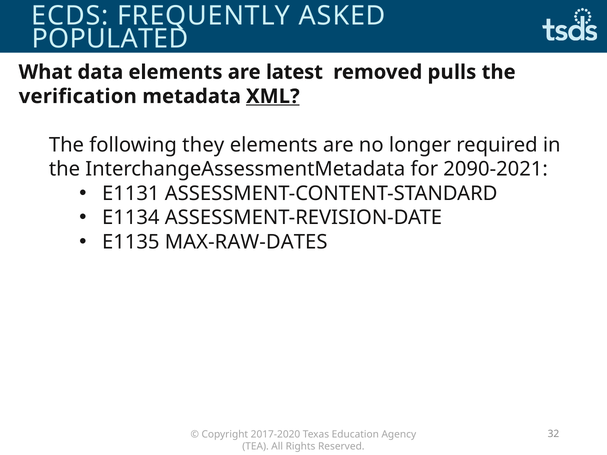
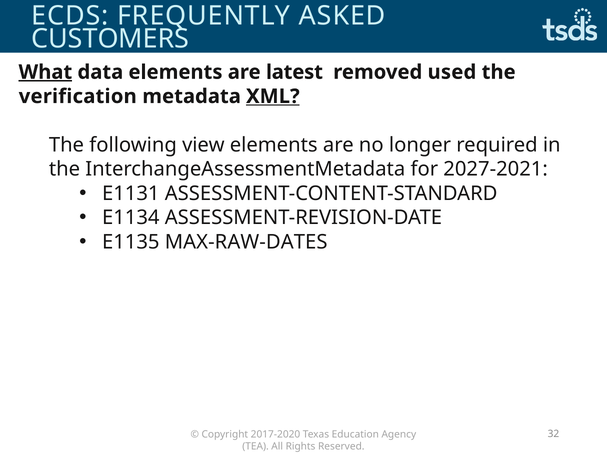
POPULATED: POPULATED -> CUSTOMERS
What underline: none -> present
pulls: pulls -> used
they: they -> view
2090-2021: 2090-2021 -> 2027-2021
